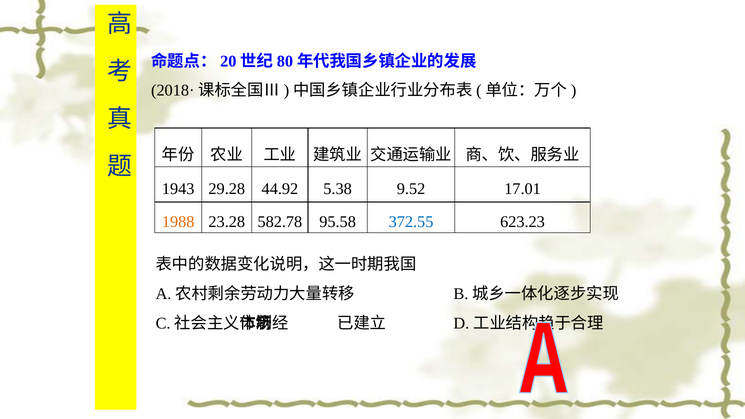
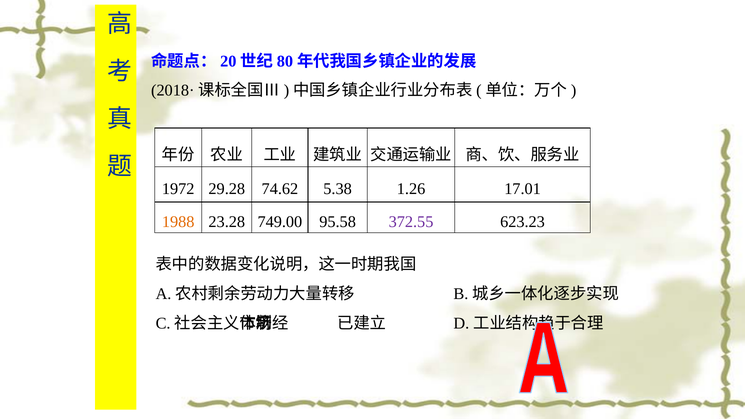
1943: 1943 -> 1972
44.92: 44.92 -> 74.62
9.52: 9.52 -> 1.26
582.78: 582.78 -> 749.00
372.55 colour: blue -> purple
